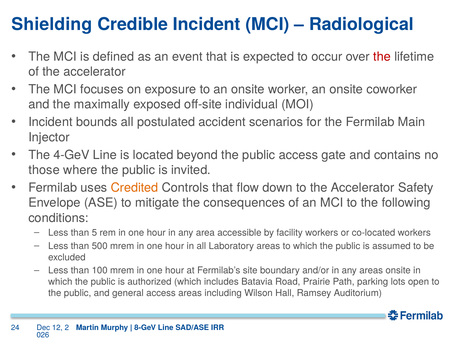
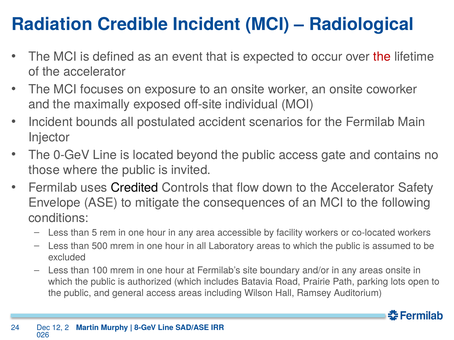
Shielding: Shielding -> Radiation
4-GeV: 4-GeV -> 0-GeV
Credited colour: orange -> black
